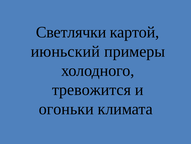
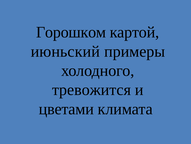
Светлячки: Светлячки -> Горошком
огоньки: огоньки -> цветами
